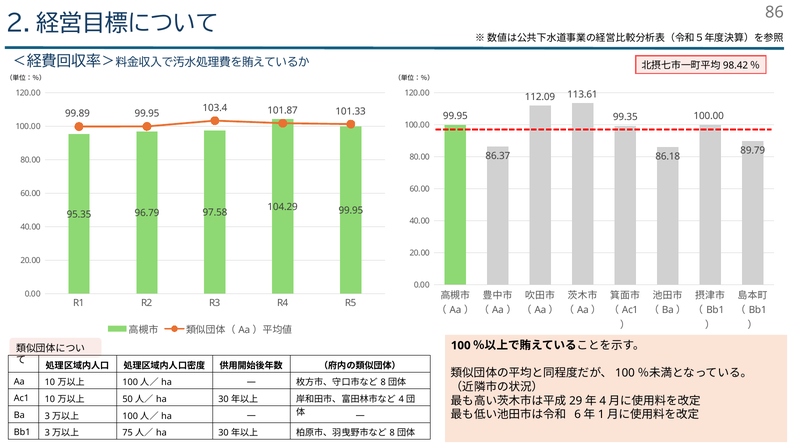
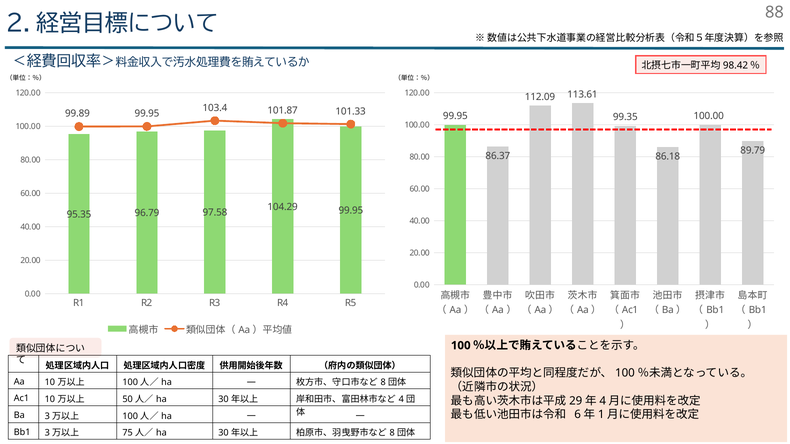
86: 86 -> 88
